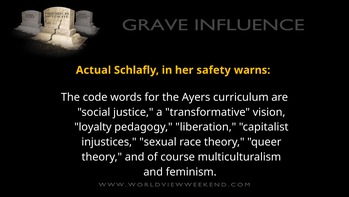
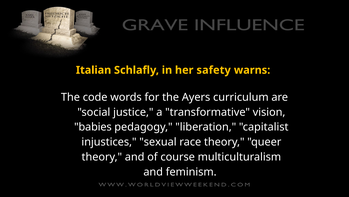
Actual: Actual -> Italian
loyalty: loyalty -> babies
